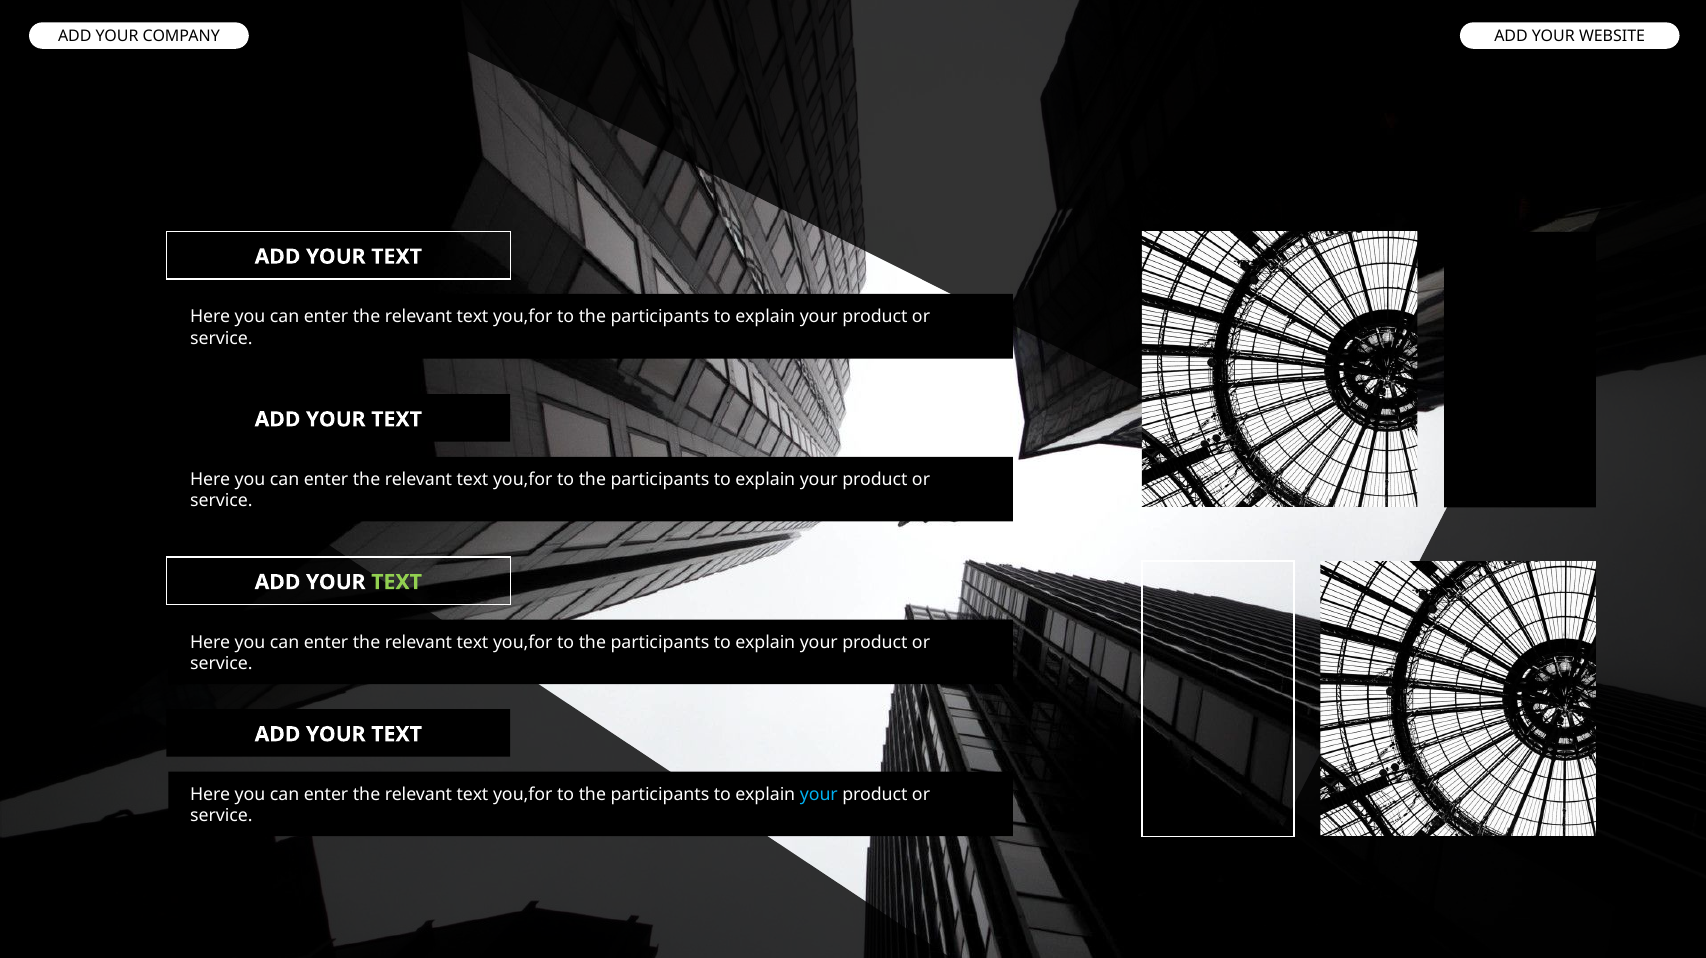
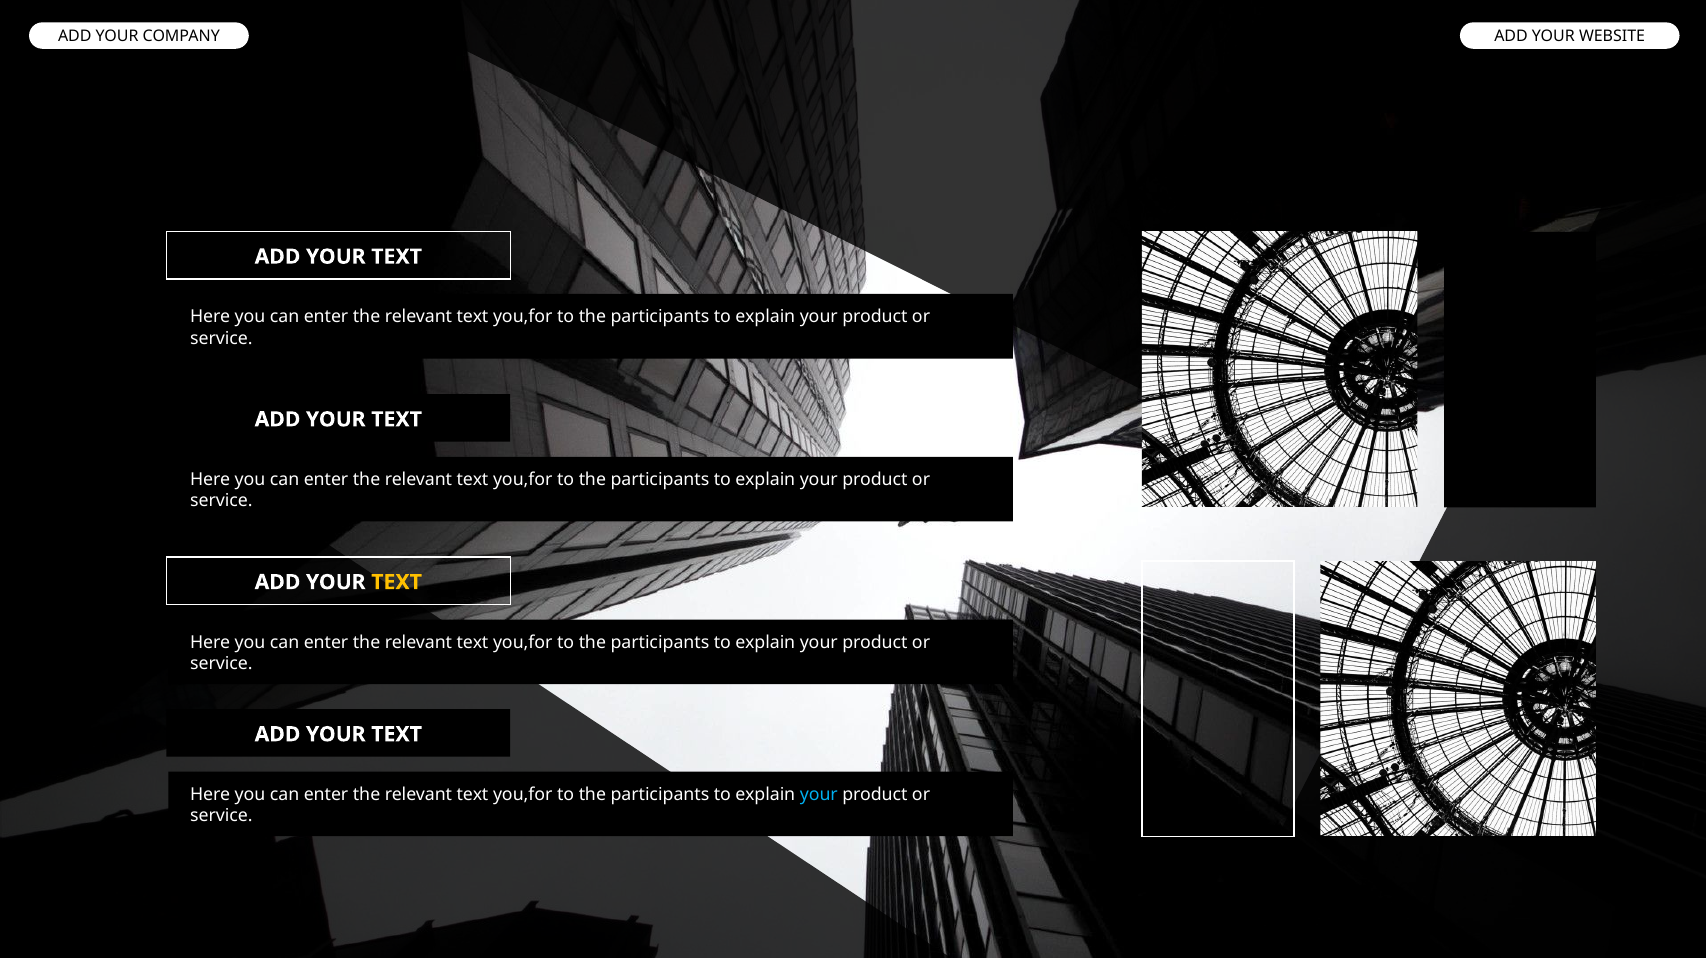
TEXT at (397, 582) colour: light green -> yellow
